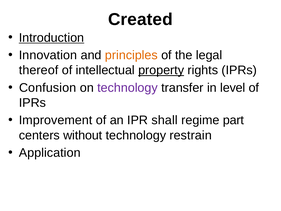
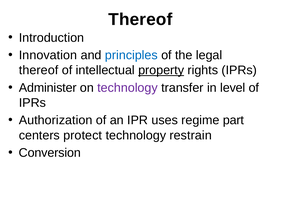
Created at (140, 19): Created -> Thereof
Introduction underline: present -> none
principles colour: orange -> blue
Confusion: Confusion -> Administer
Improvement: Improvement -> Authorization
shall: shall -> uses
without: without -> protect
Application: Application -> Conversion
